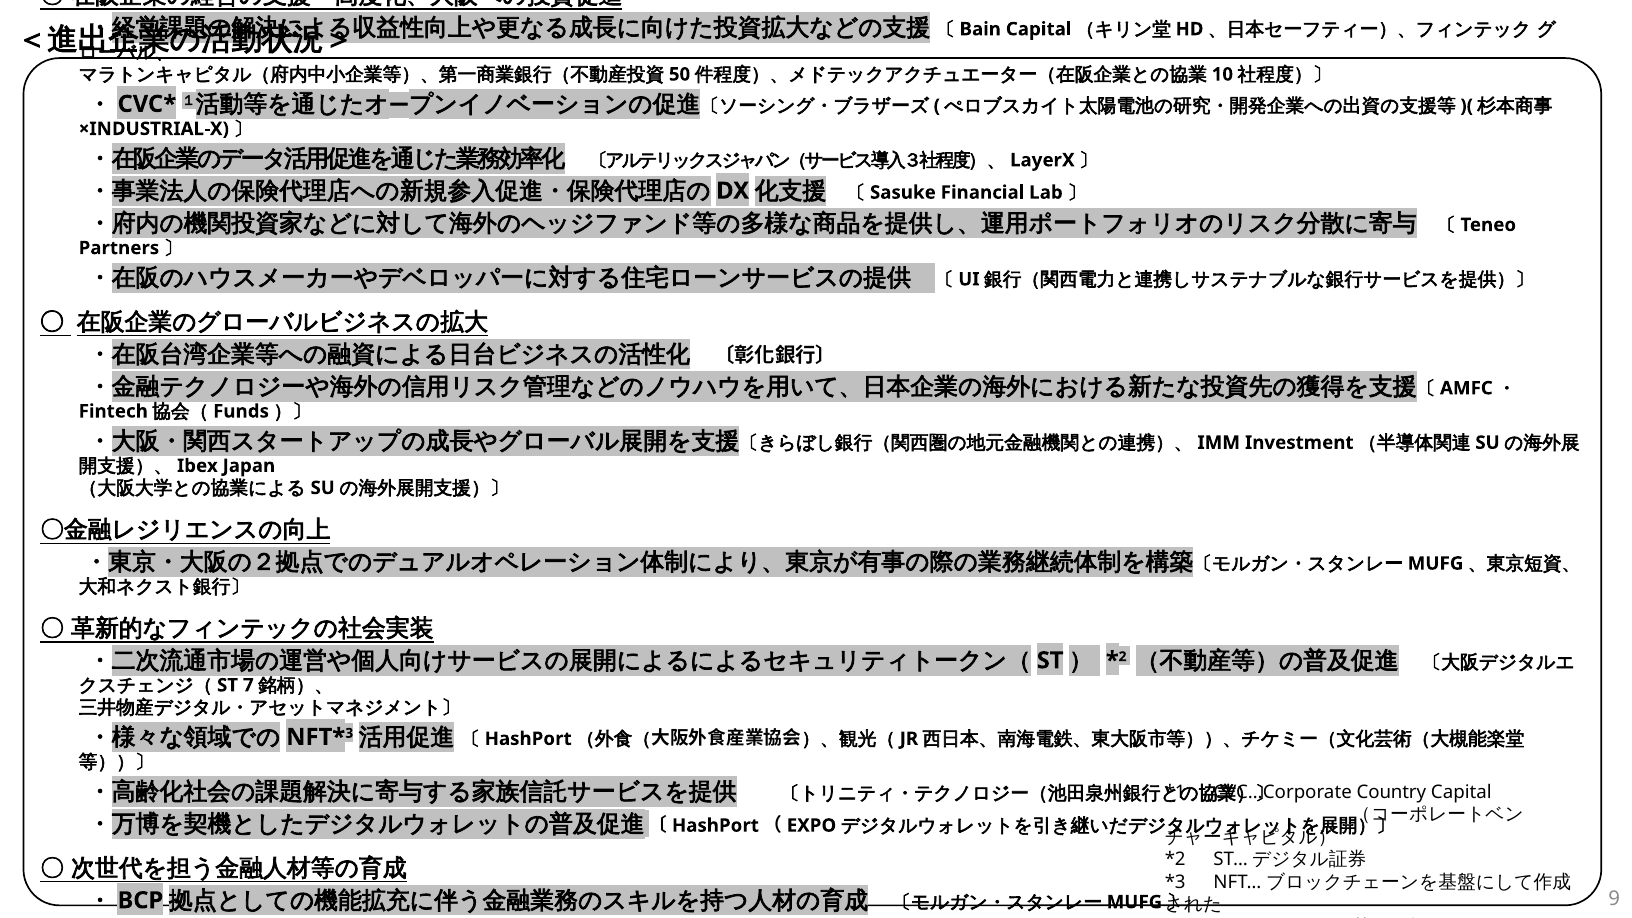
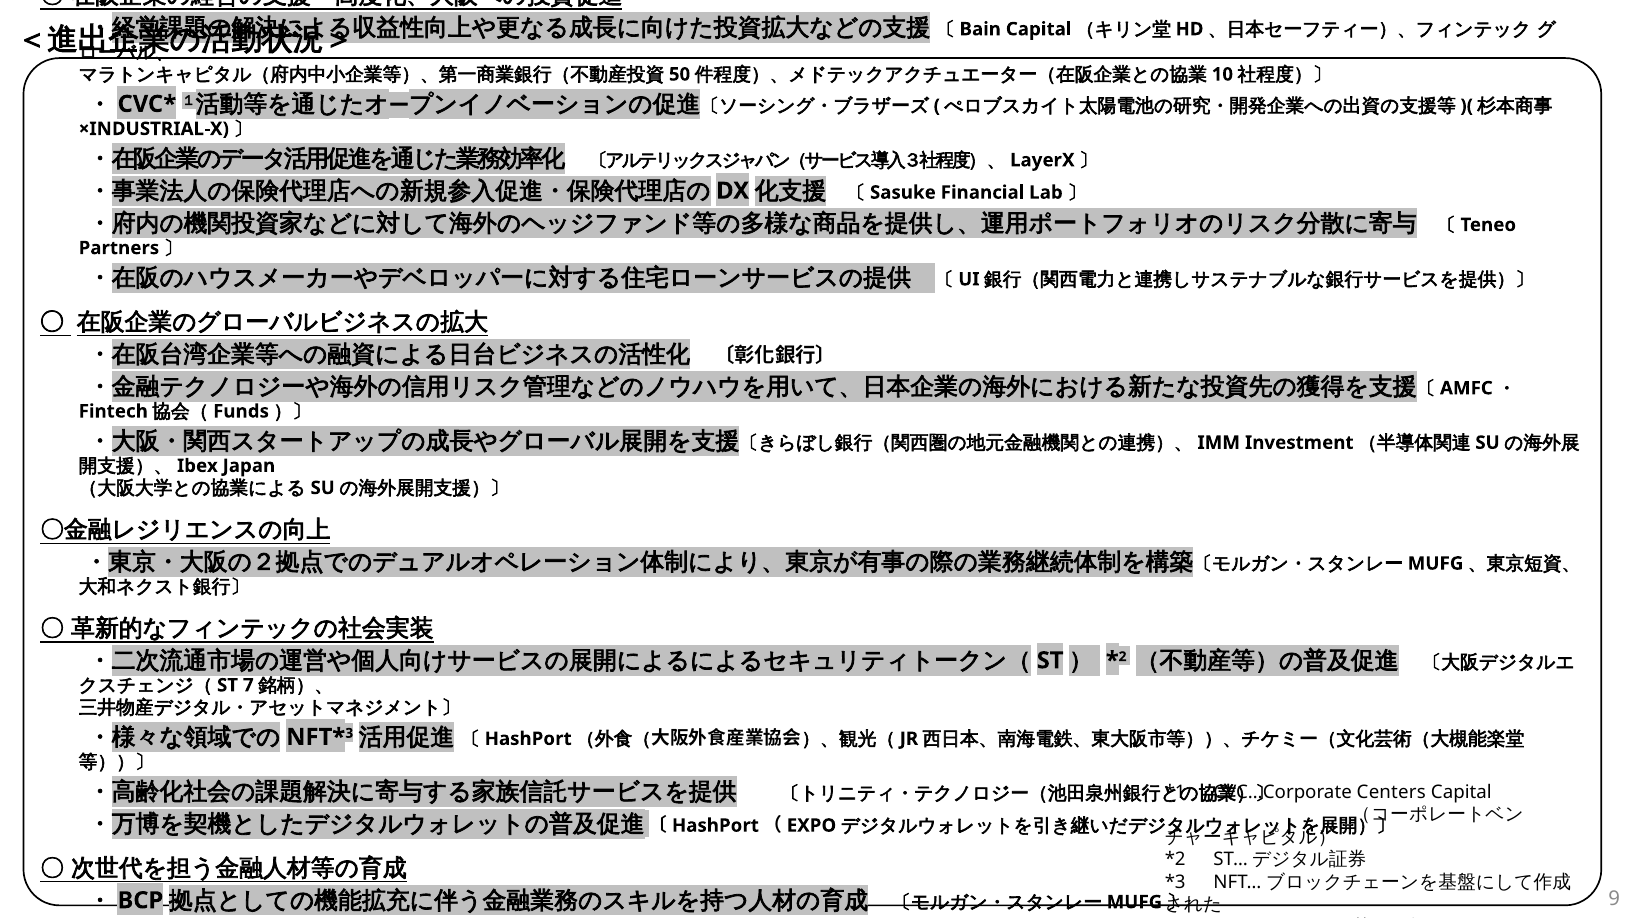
Country: Country -> Centers
